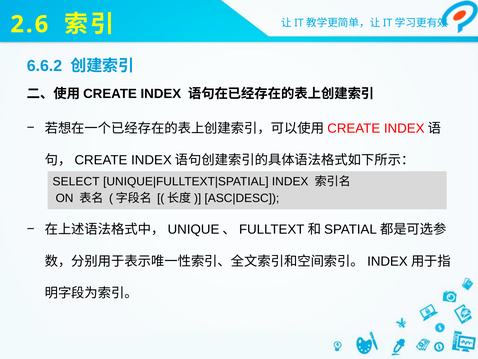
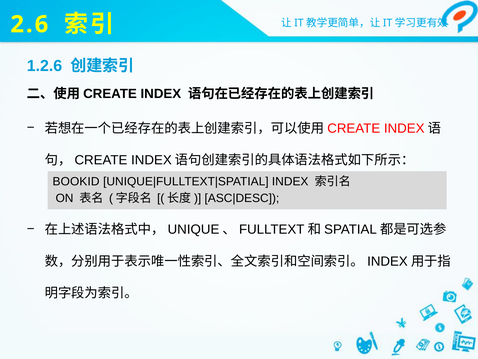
6.6.2: 6.6.2 -> 1.2.6
SELECT: SELECT -> BOOKID
